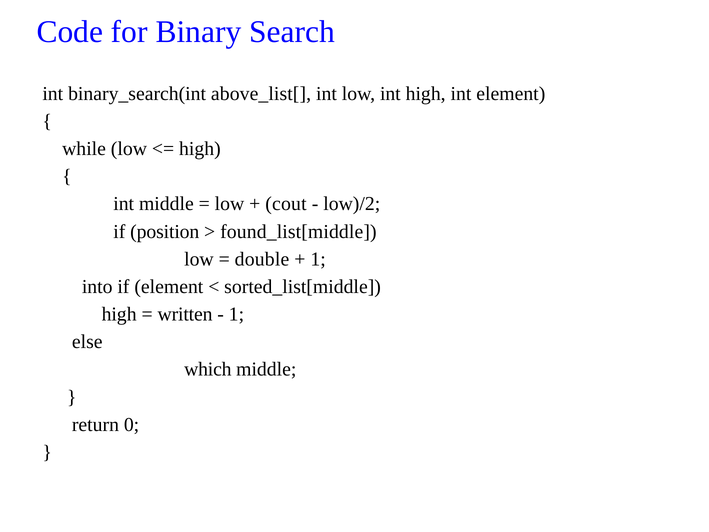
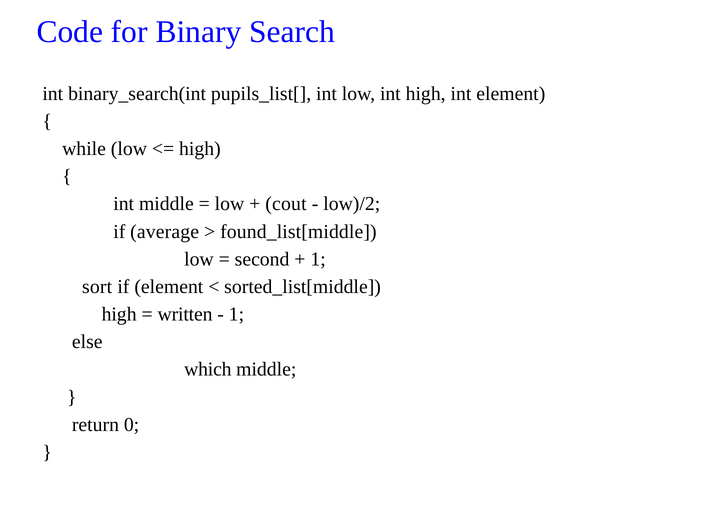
above_list[: above_list[ -> pupils_list[
position: position -> average
double: double -> second
into: into -> sort
